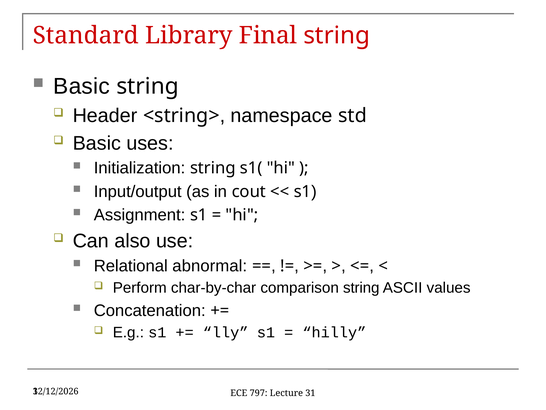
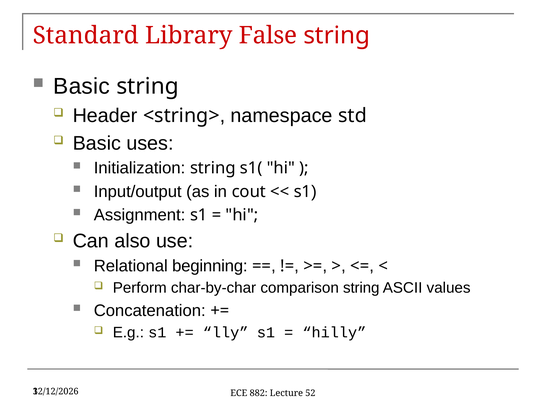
Final: Final -> False
abnormal: abnormal -> beginning
797: 797 -> 882
31: 31 -> 52
